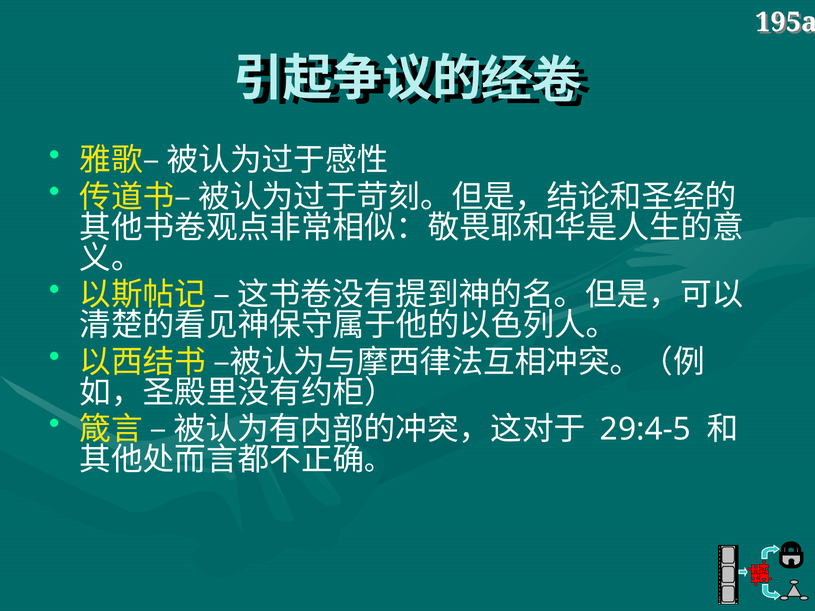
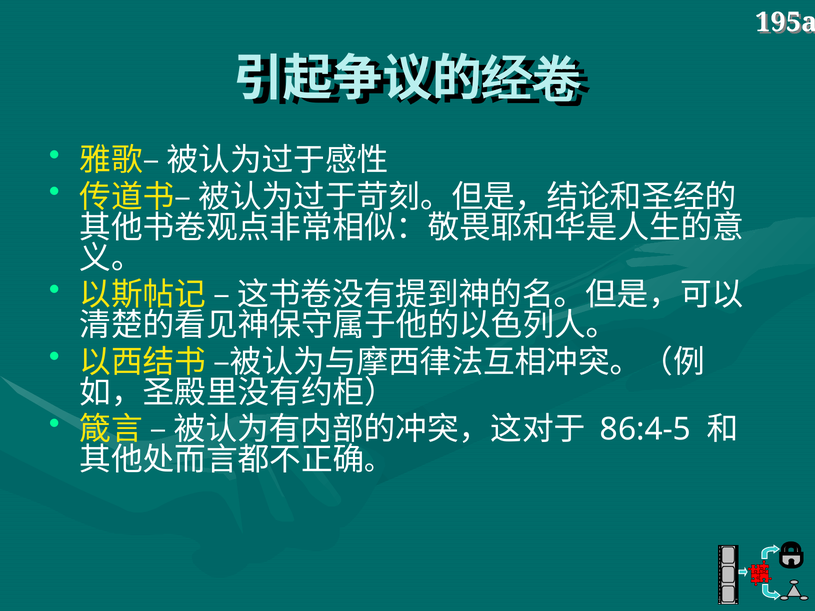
29:4-5: 29:4-5 -> 86:4-5
